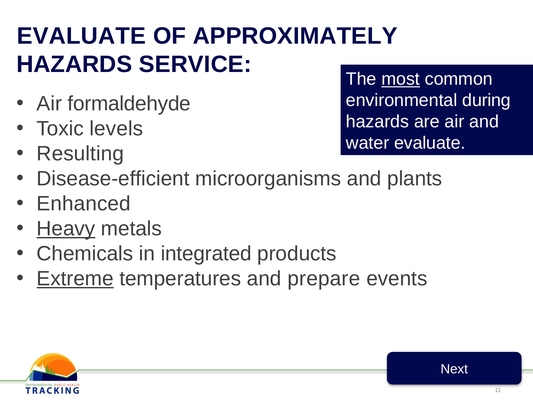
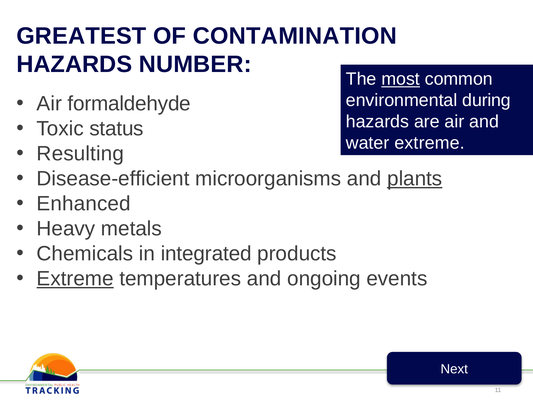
EVALUATE at (81, 36): EVALUATE -> GREATEST
APPROXIMATELY: APPROXIMATELY -> CONTAMINATION
SERVICE: SERVICE -> NUMBER
levels: levels -> status
water evaluate: evaluate -> extreme
plants underline: none -> present
Heavy underline: present -> none
prepare: prepare -> ongoing
